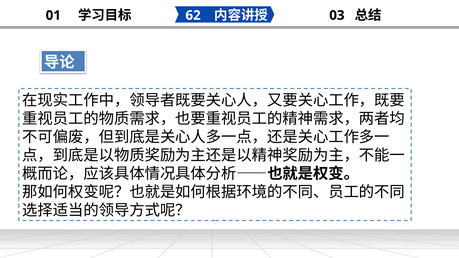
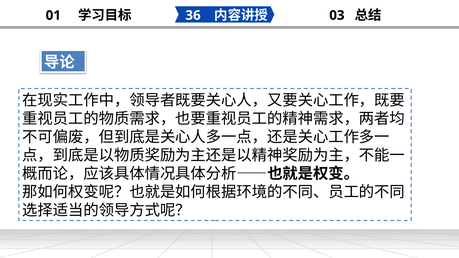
62: 62 -> 36
